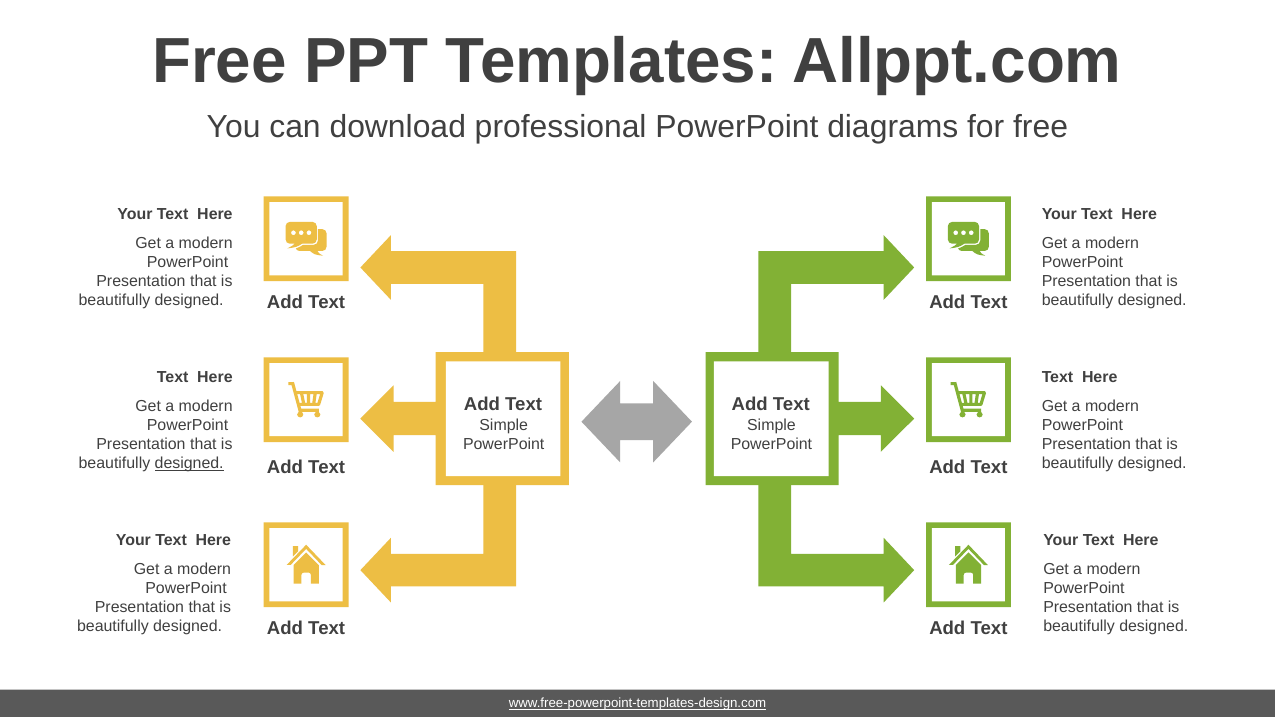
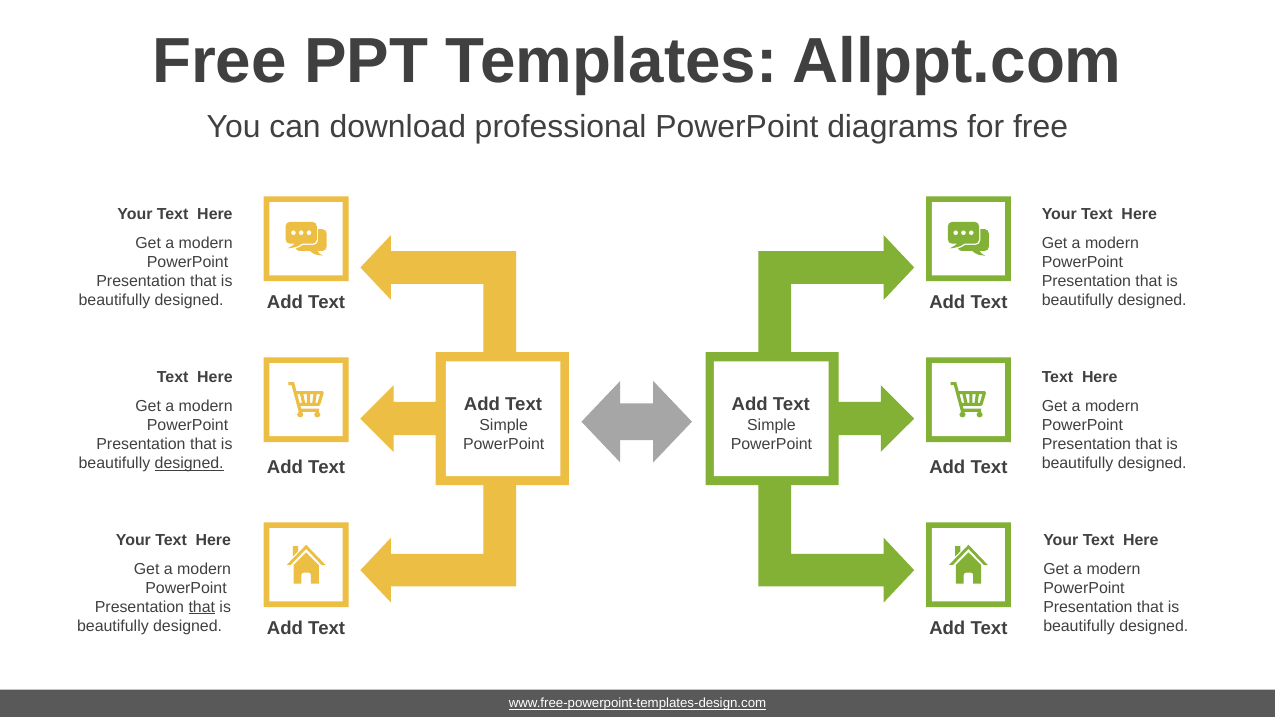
that at (202, 607) underline: none -> present
